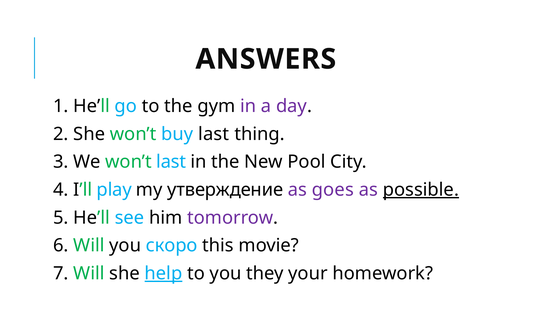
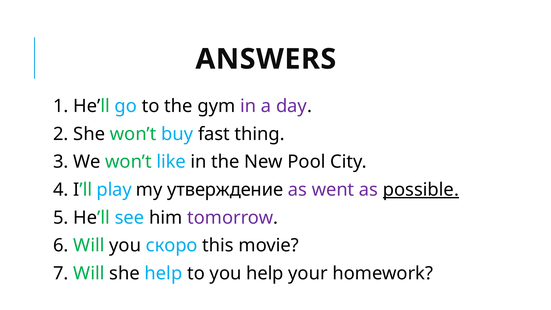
buy last: last -> fast
won’t last: last -> like
goes: goes -> went
help at (163, 273) underline: present -> none
you they: they -> help
